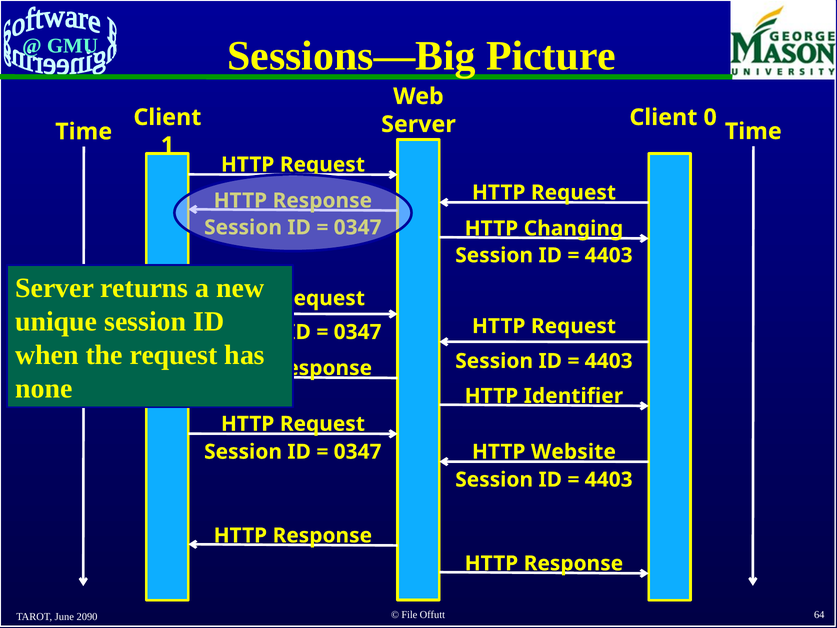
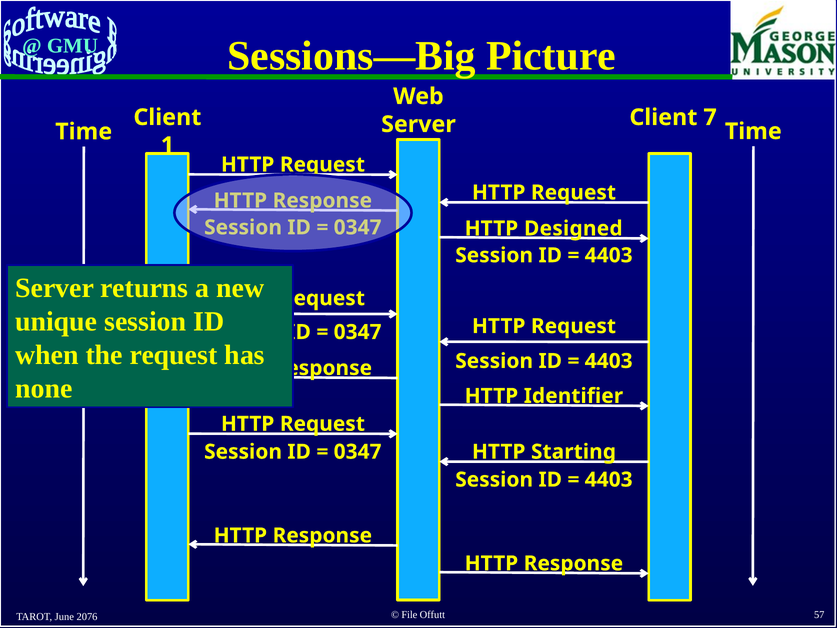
0: 0 -> 7
Changing: Changing -> Designed
Website: Website -> Starting
64: 64 -> 57
2090: 2090 -> 2076
